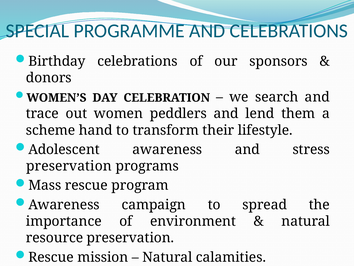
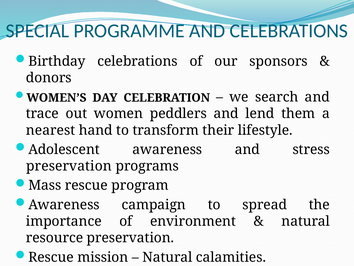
scheme: scheme -> nearest
